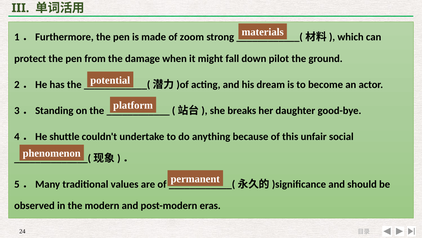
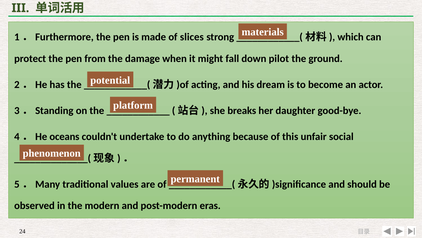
zoom: zoom -> slices
shuttle: shuttle -> oceans
